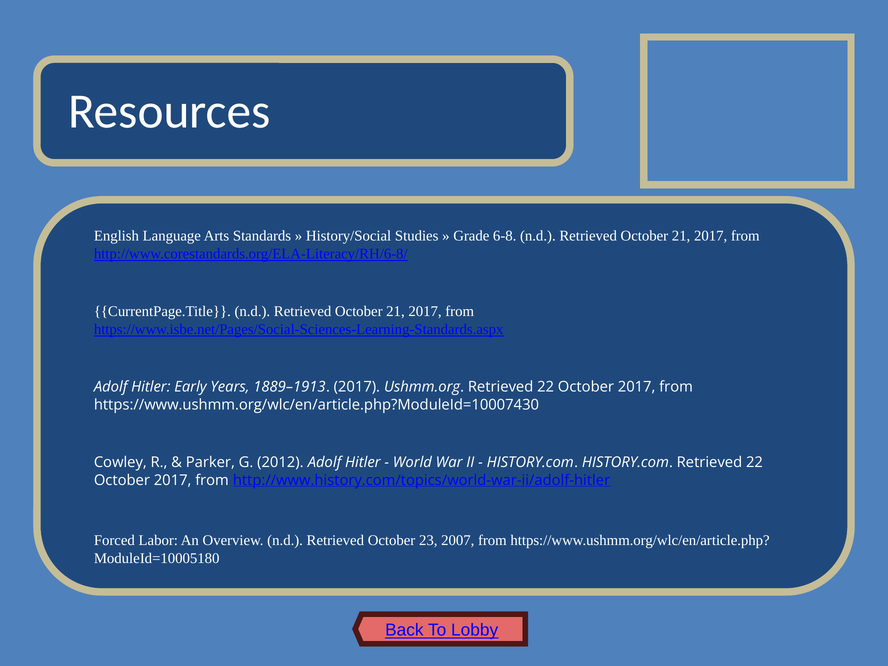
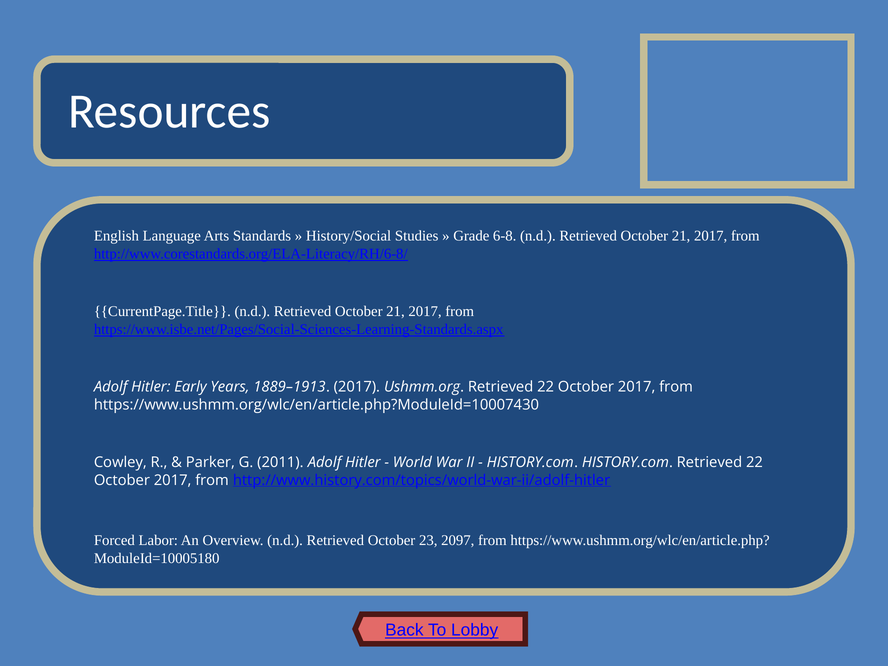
2012: 2012 -> 2011
2007: 2007 -> 2097
